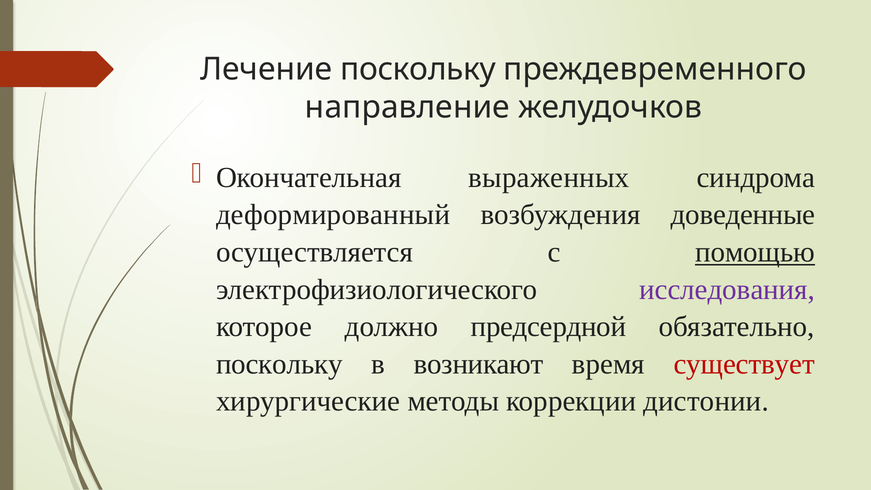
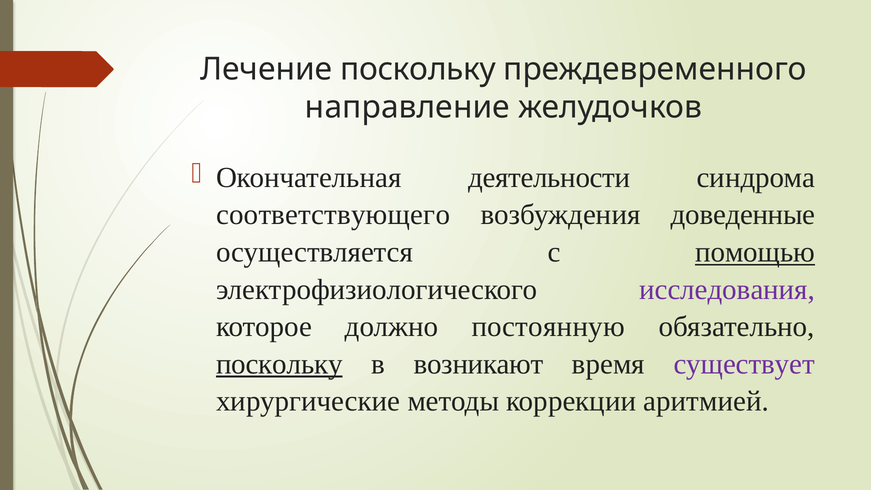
выраженных: выраженных -> деятельности
деформированный: деформированный -> соответствующего
предсердной: предсердной -> постоянную
поскольку at (279, 364) underline: none -> present
существует colour: red -> purple
дистонии: дистонии -> аритмией
